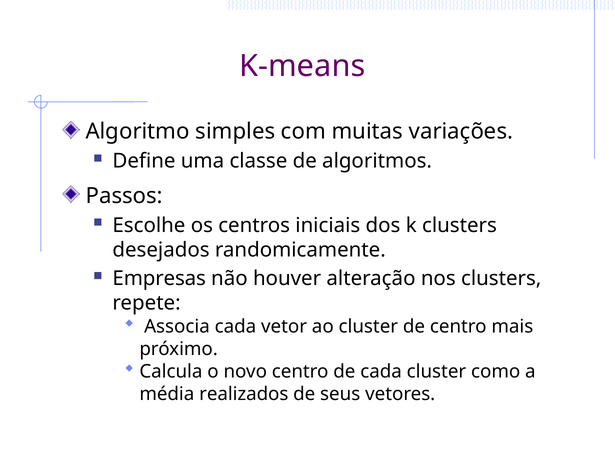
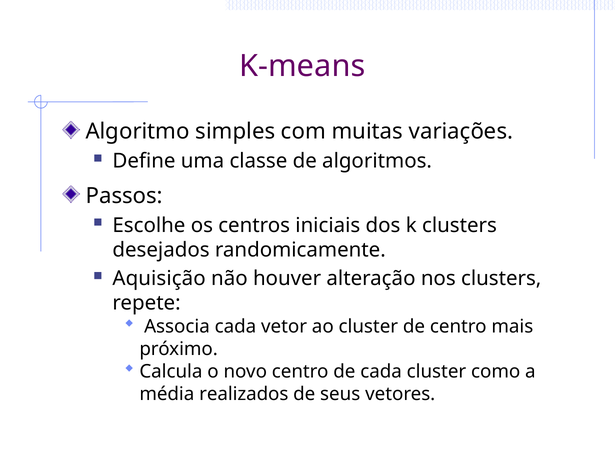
Empresas: Empresas -> Aquisição
